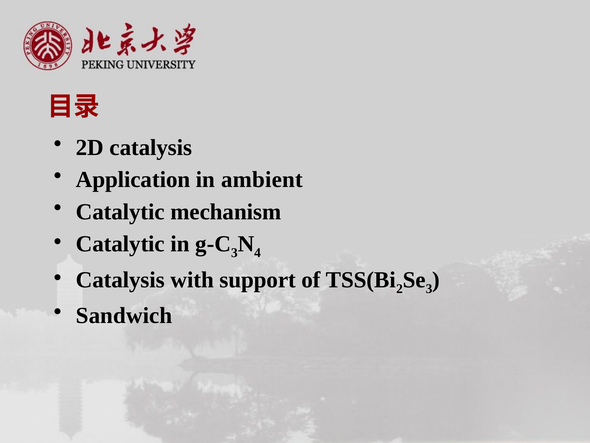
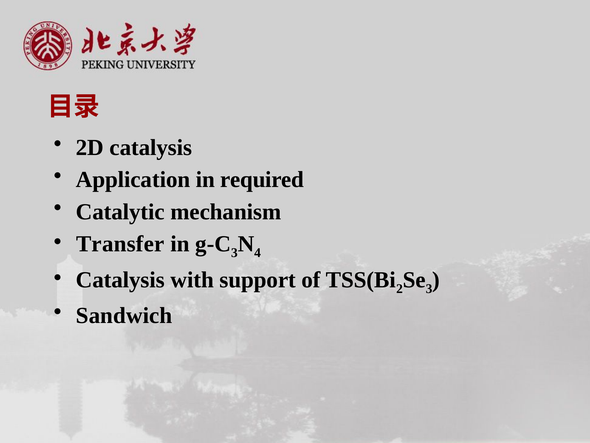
ambient: ambient -> required
Catalytic at (120, 244): Catalytic -> Transfer
